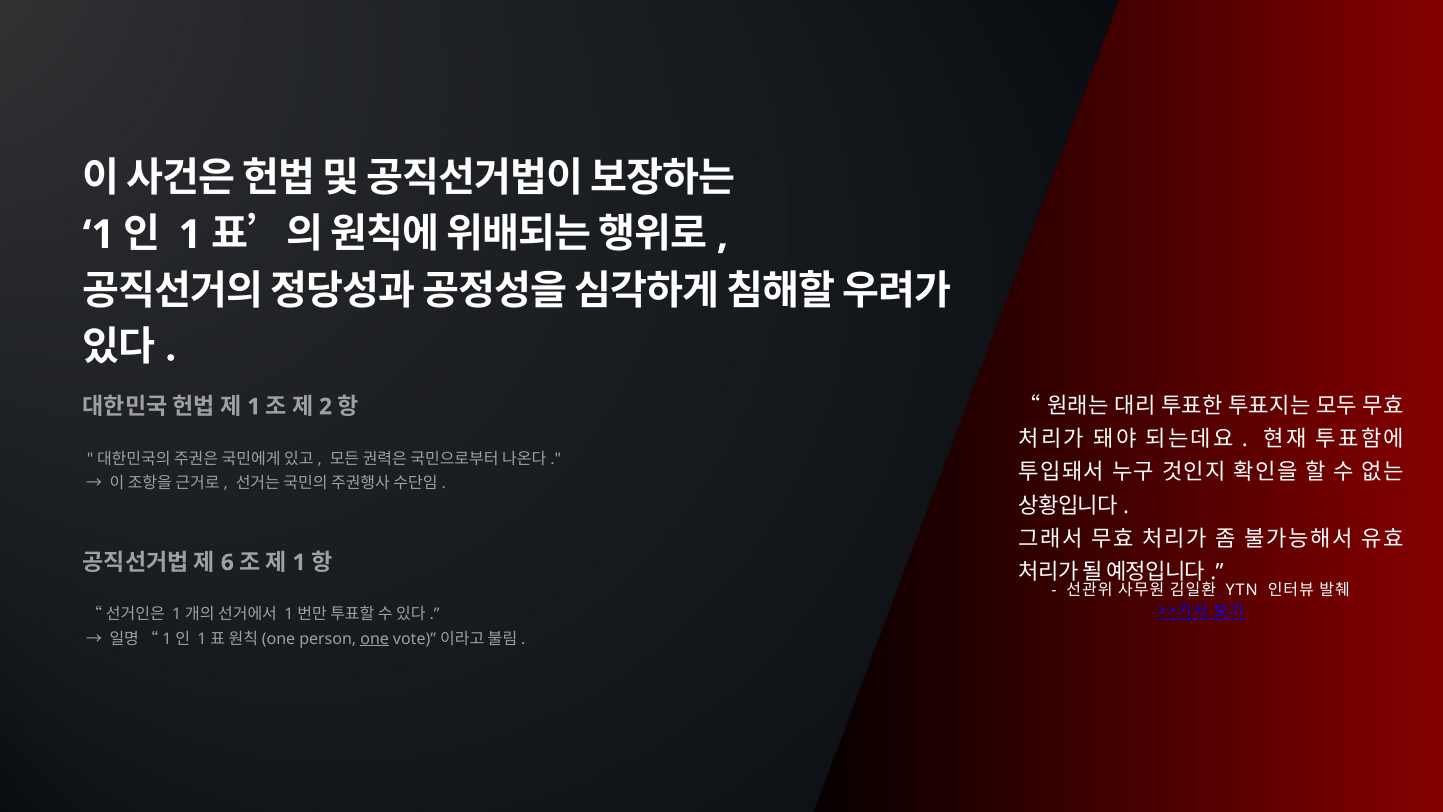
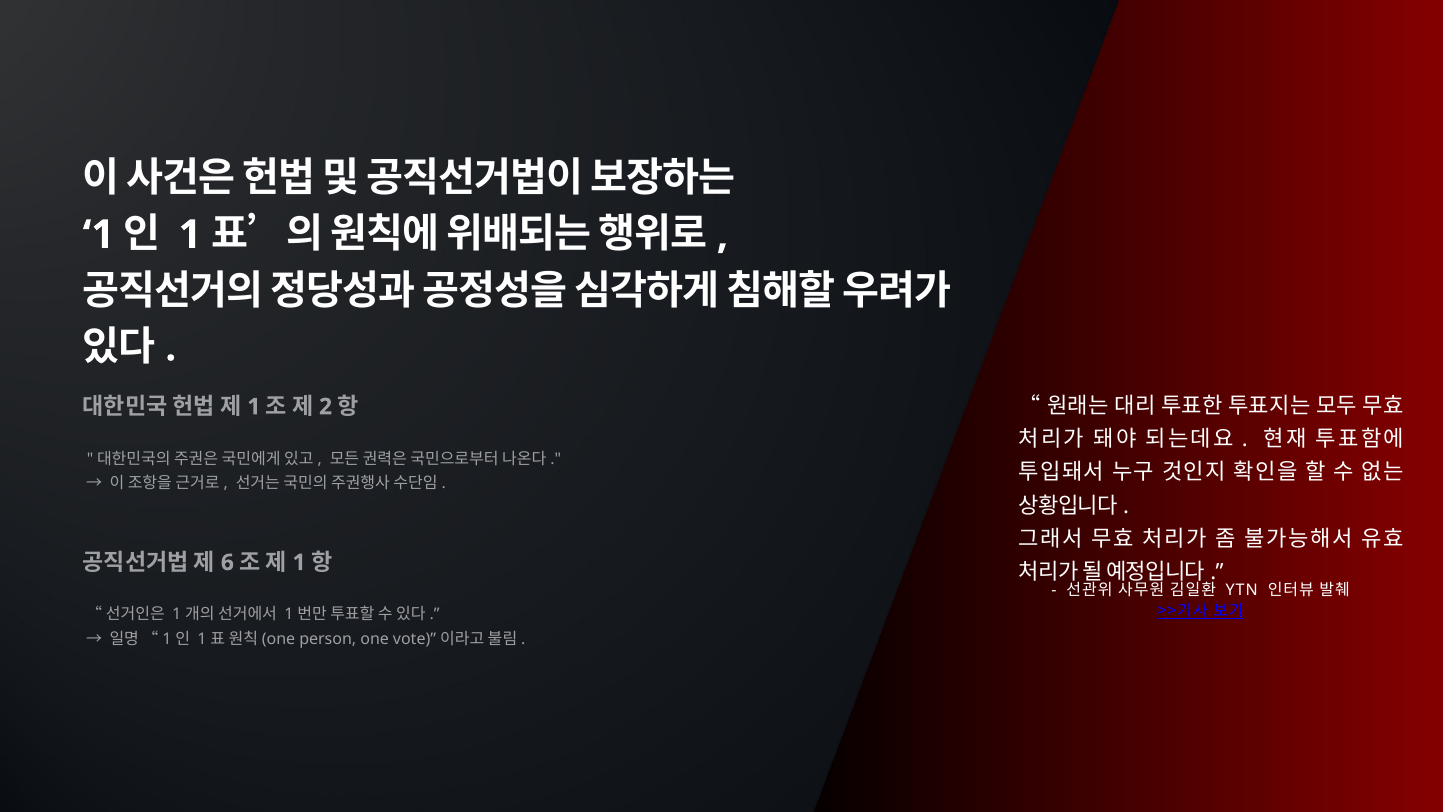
one underline: present -> none
